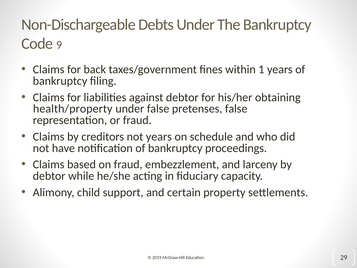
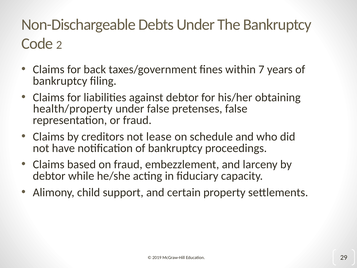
9: 9 -> 2
1: 1 -> 7
not years: years -> lease
